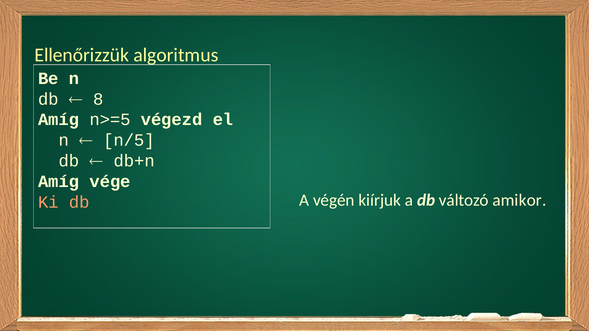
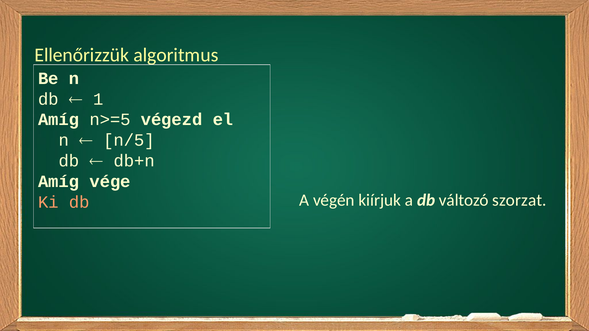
8: 8 -> 1
amikor: amikor -> szorzat
